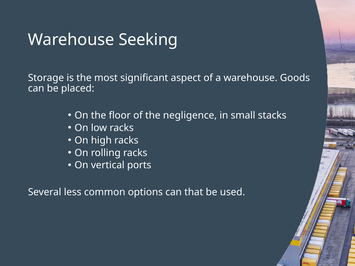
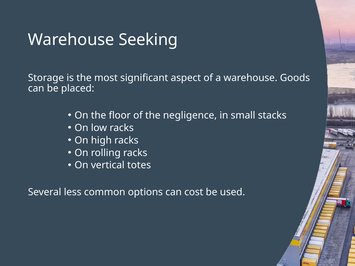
ports: ports -> totes
that: that -> cost
